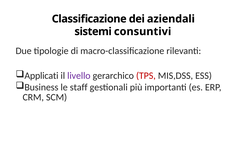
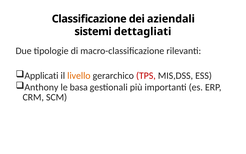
consuntivi: consuntivi -> dettagliati
livello colour: purple -> orange
Business: Business -> Anthony
staff: staff -> basa
